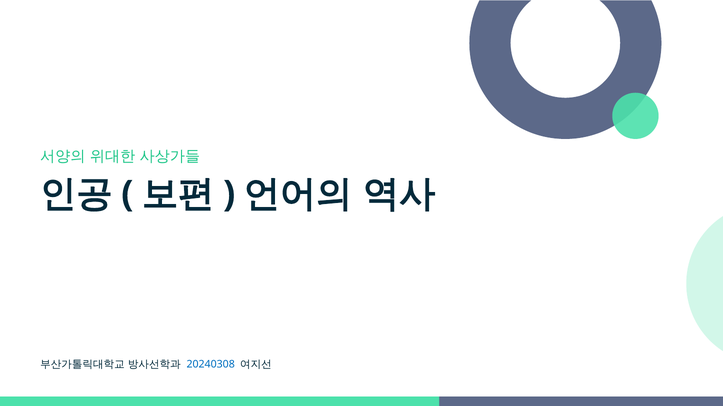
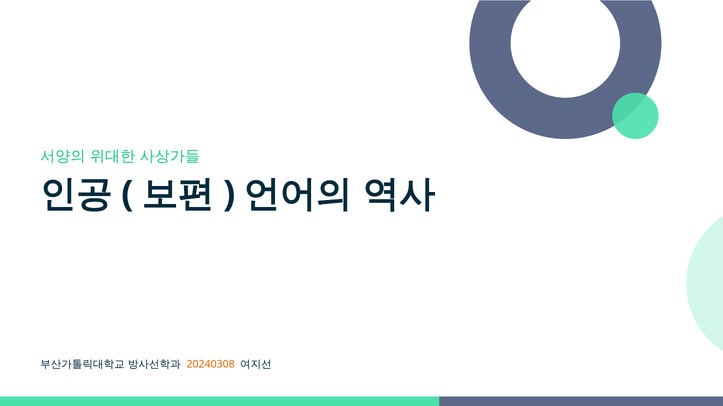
20240308 colour: blue -> orange
